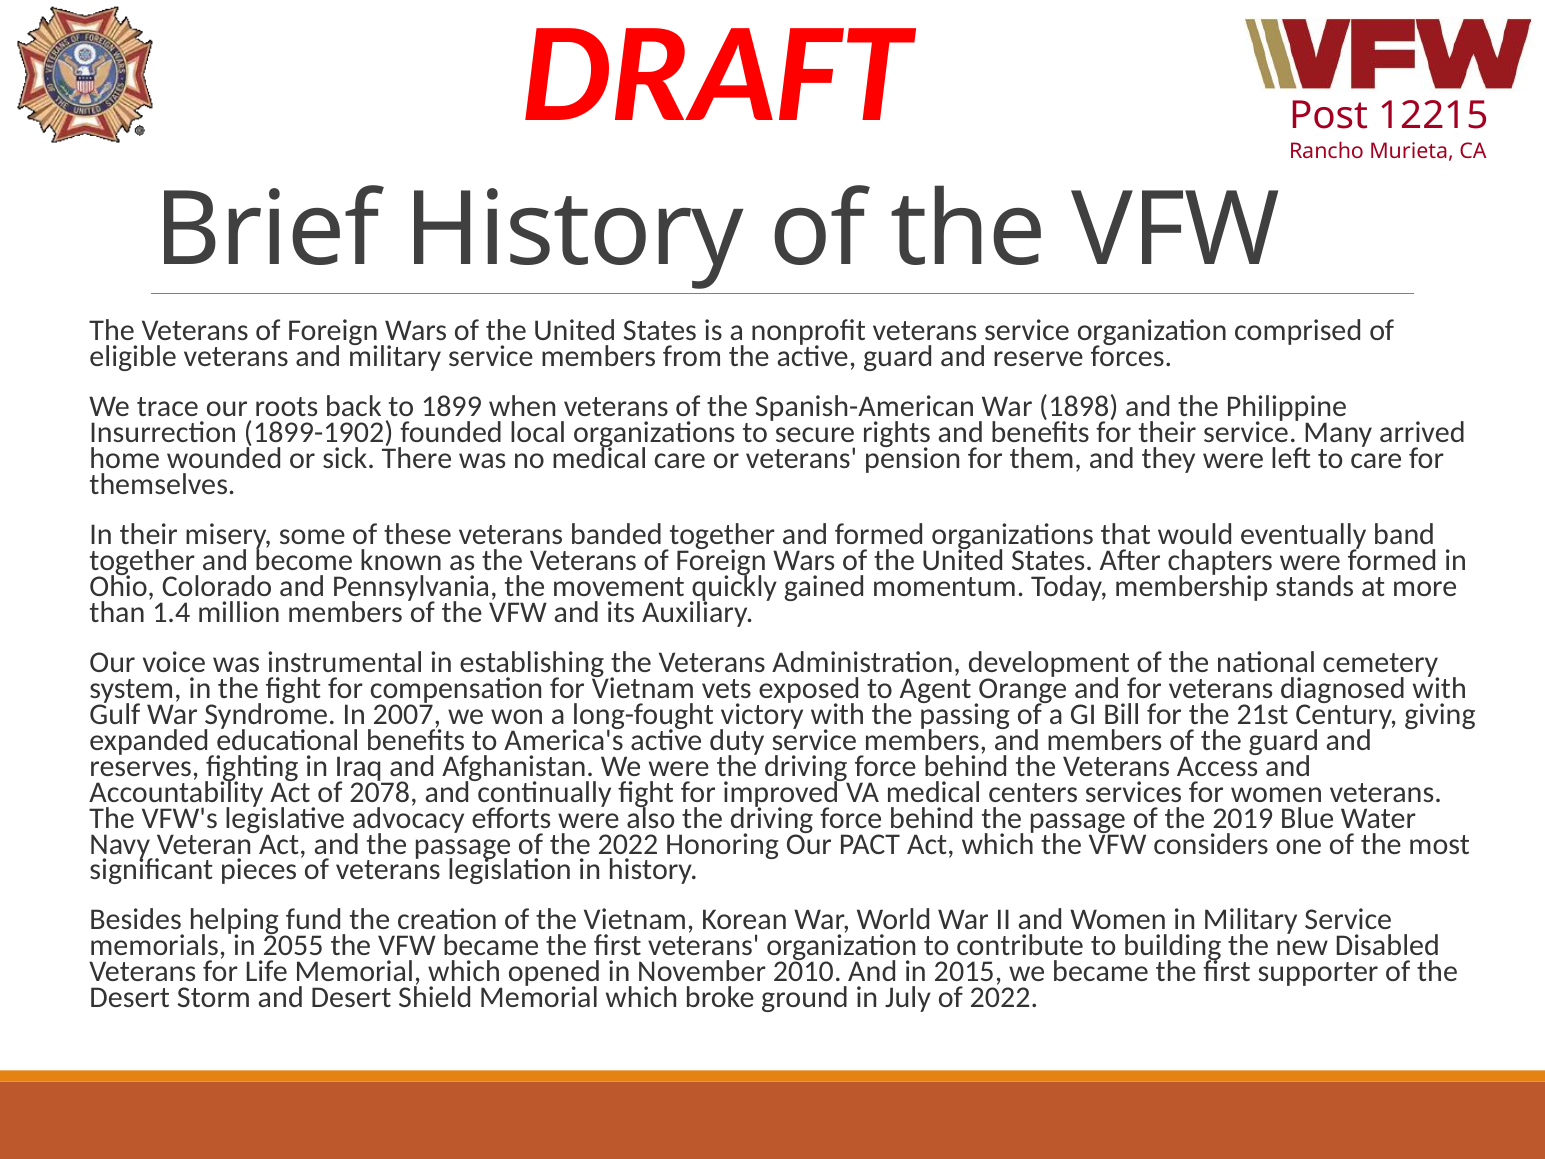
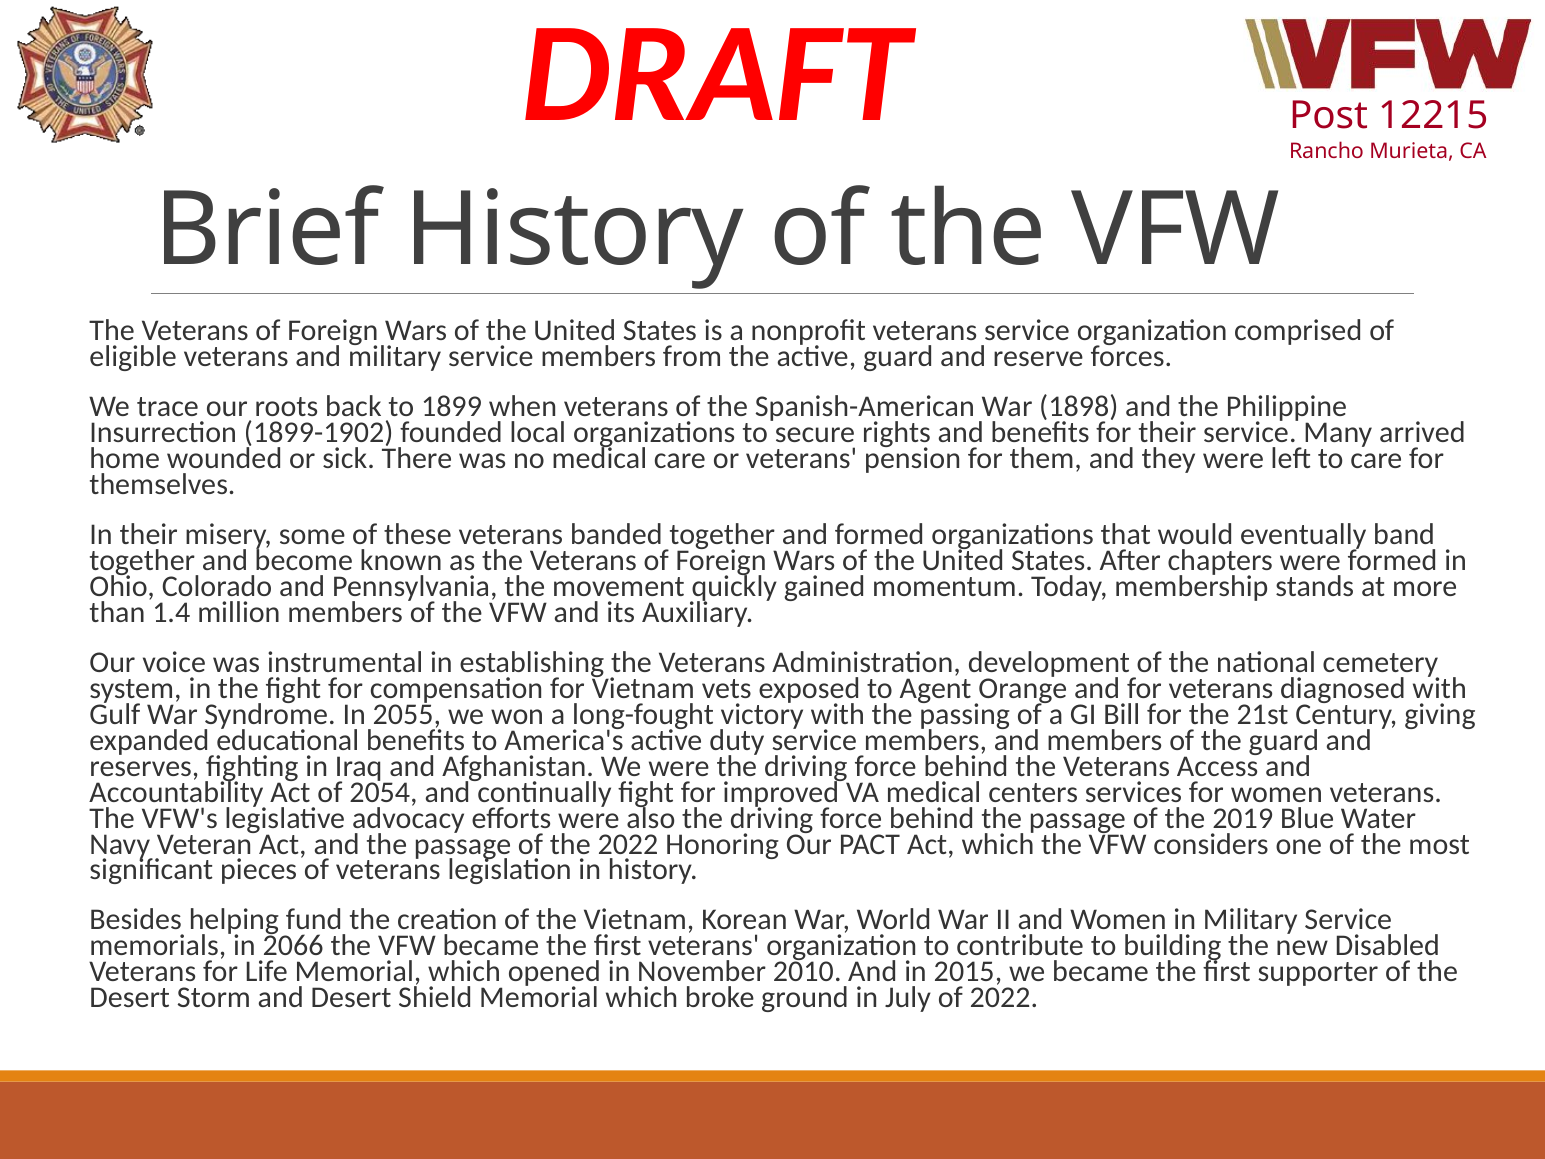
2007: 2007 -> 2055
2078: 2078 -> 2054
2055: 2055 -> 2066
